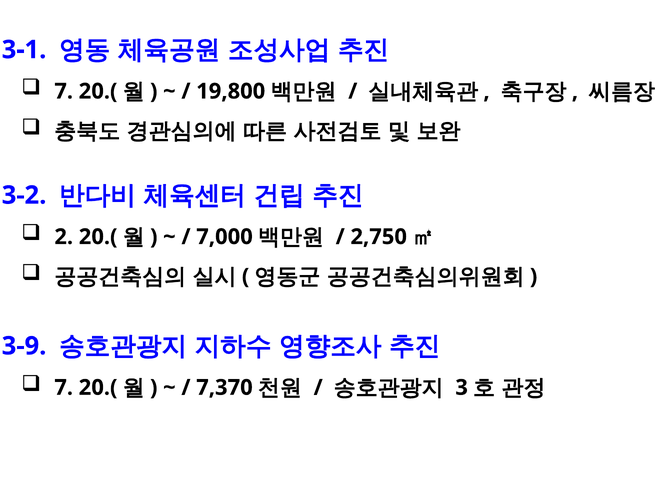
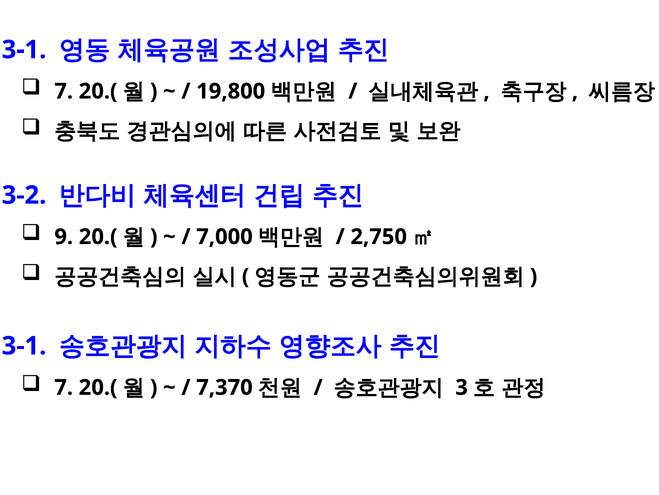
2: 2 -> 9
3-9 at (24, 345): 3-9 -> 3-1
